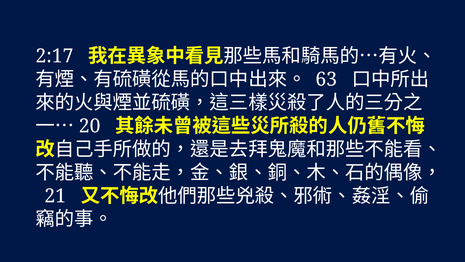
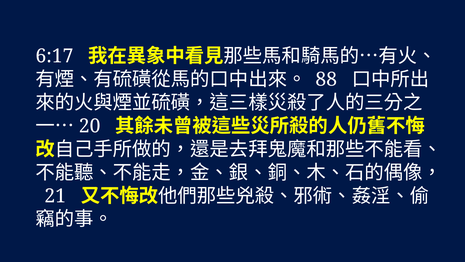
2:17: 2:17 -> 6:17
63: 63 -> 88
